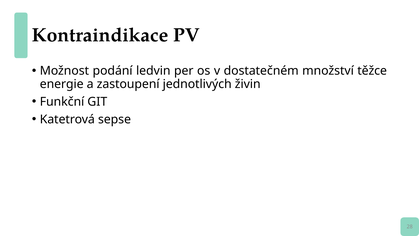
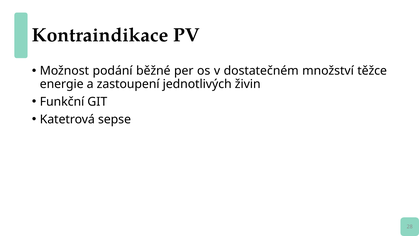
ledvin: ledvin -> běžné
